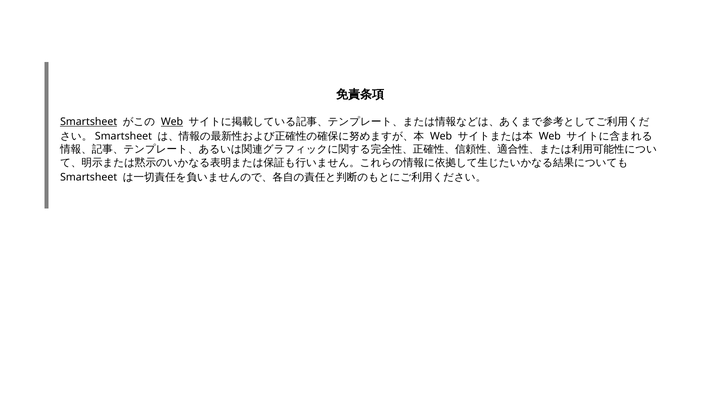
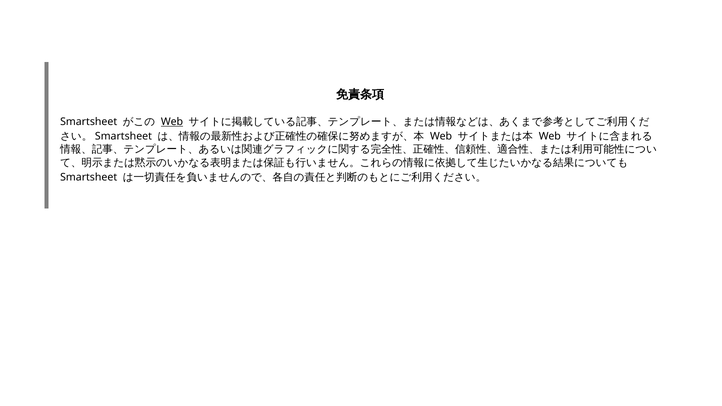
Smartsheet at (89, 122) underline: present -> none
